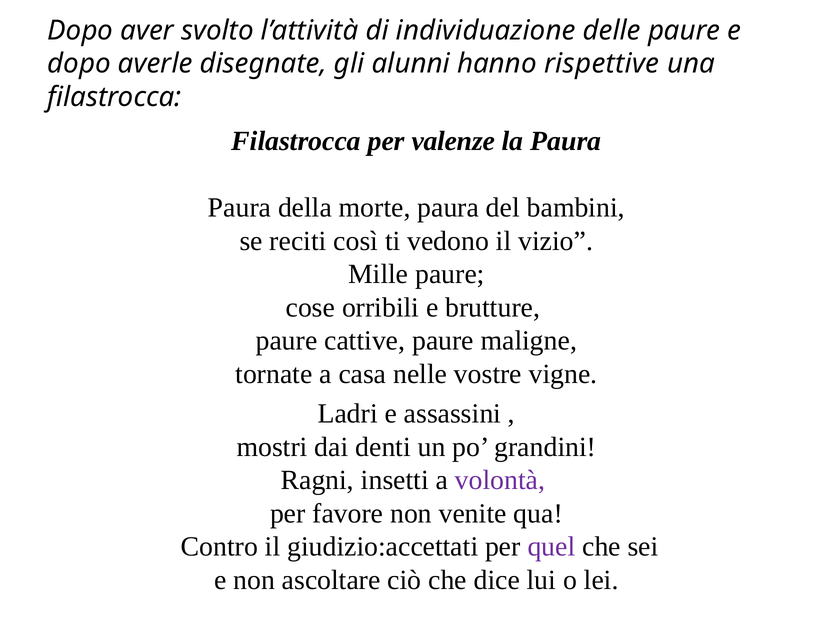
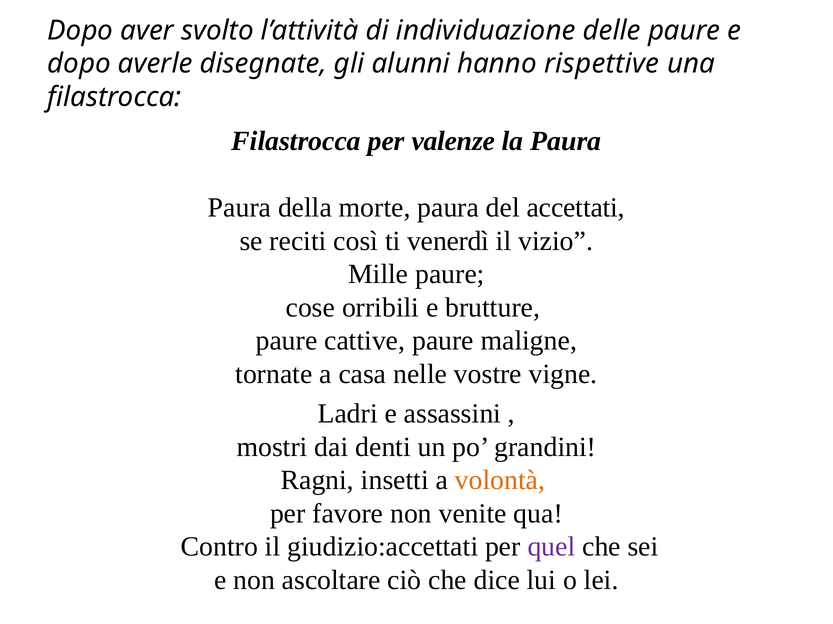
bambini: bambini -> accettati
vedono: vedono -> venerdì
volontà colour: purple -> orange
